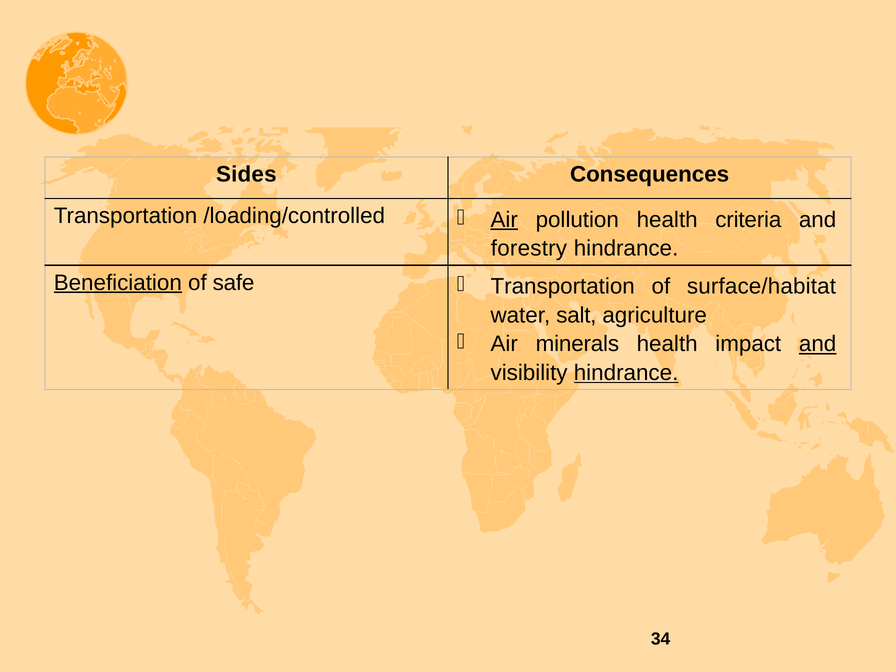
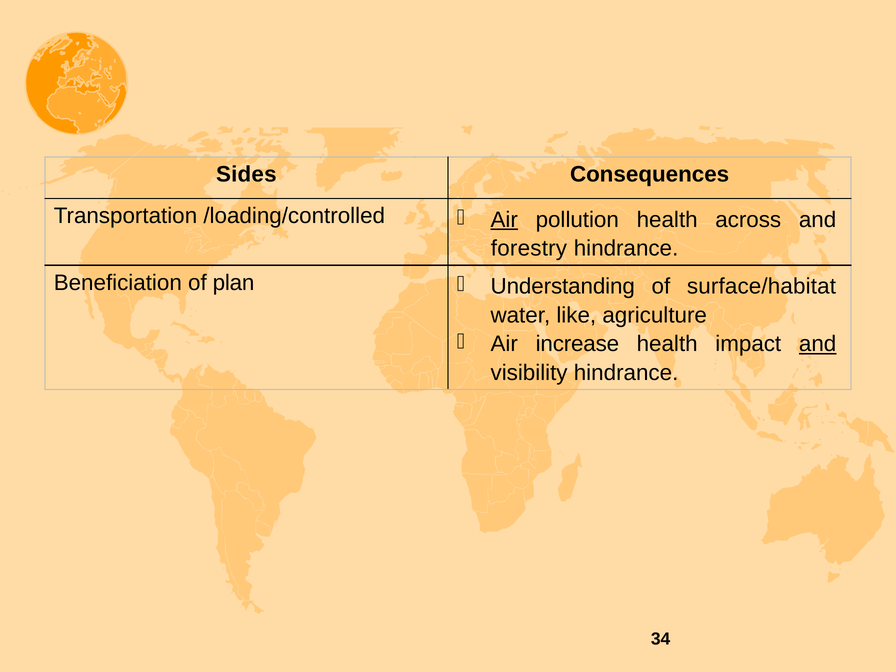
criteria: criteria -> across
Beneficiation underline: present -> none
safe: safe -> plan
Transportation at (563, 286): Transportation -> Understanding
salt: salt -> like
minerals: minerals -> increase
hindrance at (626, 373) underline: present -> none
